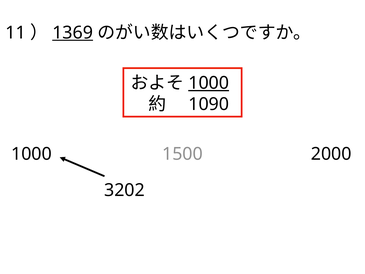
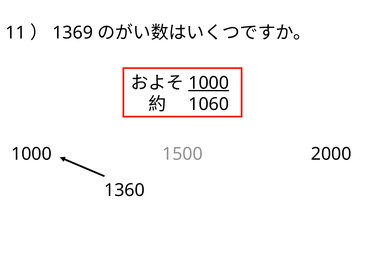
1369 underline: present -> none
1090: 1090 -> 1060
3202: 3202 -> 1360
